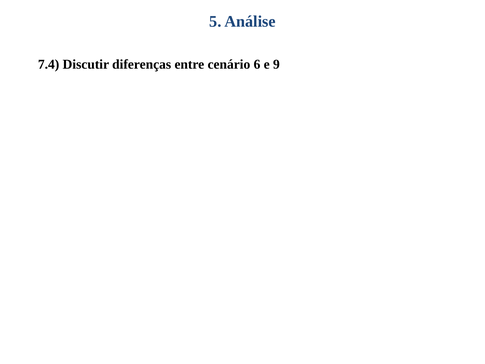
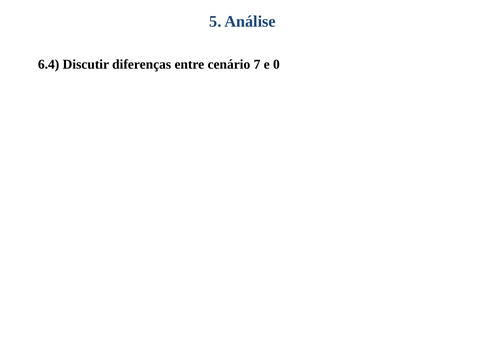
7.4: 7.4 -> 6.4
6: 6 -> 7
9: 9 -> 0
